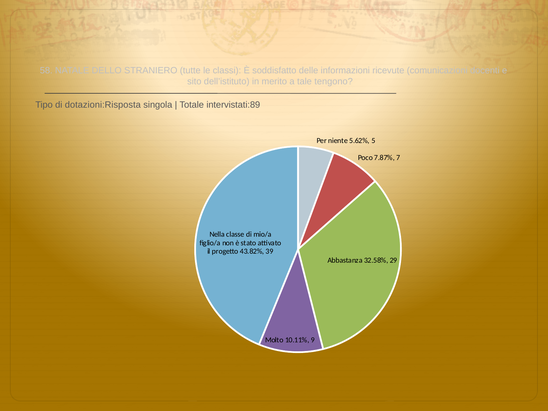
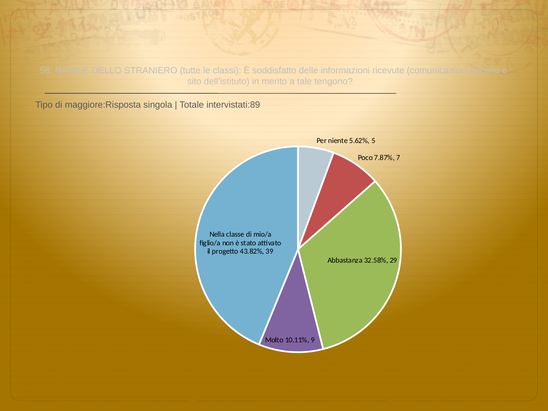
dotazioni:Risposta: dotazioni:Risposta -> maggiore:Risposta
